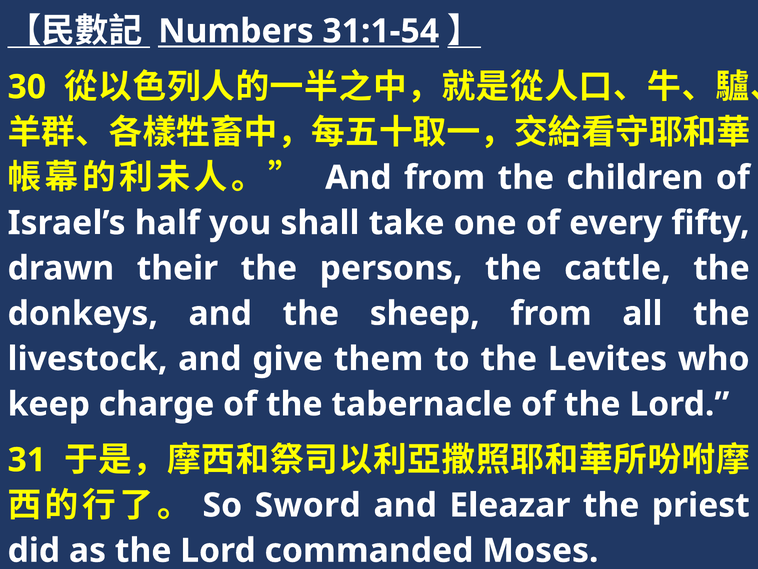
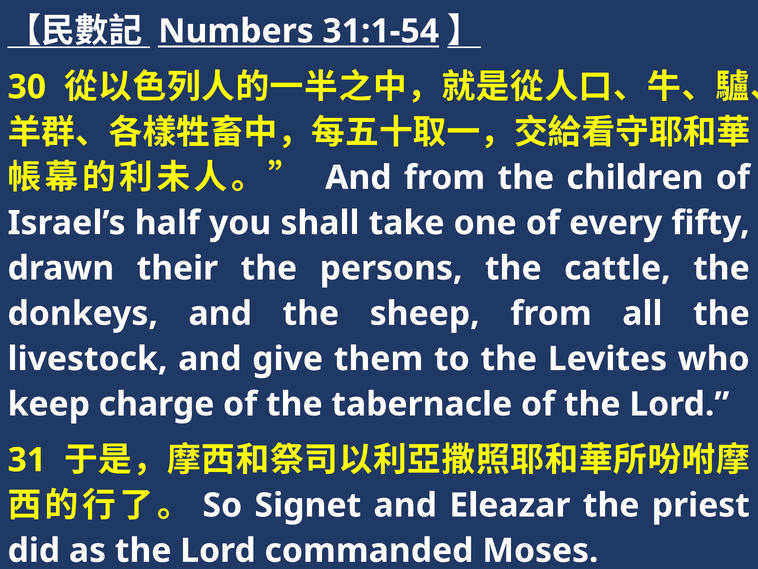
Sword: Sword -> Signet
